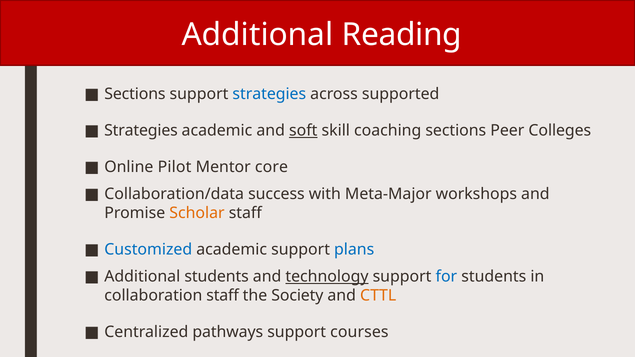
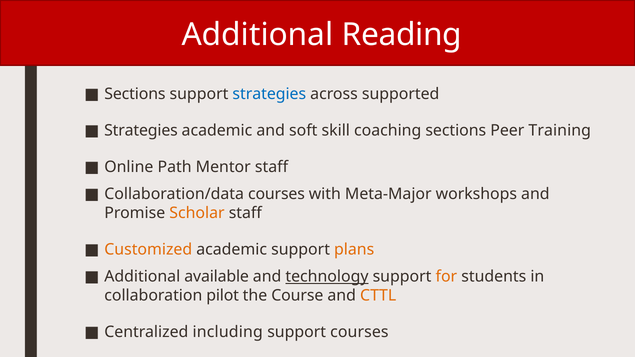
soft underline: present -> none
Colleges: Colleges -> Training
Pilot: Pilot -> Path
Mentor core: core -> staff
Collaboration/data success: success -> courses
Customized colour: blue -> orange
plans colour: blue -> orange
Additional students: students -> available
for colour: blue -> orange
collaboration staff: staff -> pilot
Society: Society -> Course
pathways: pathways -> including
